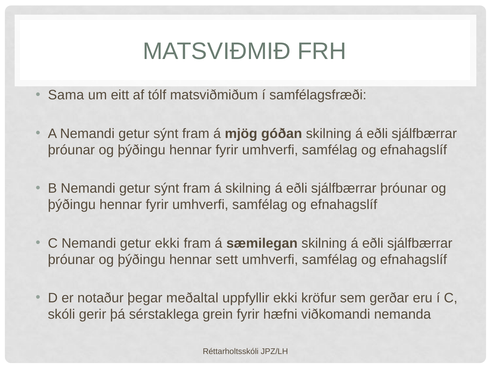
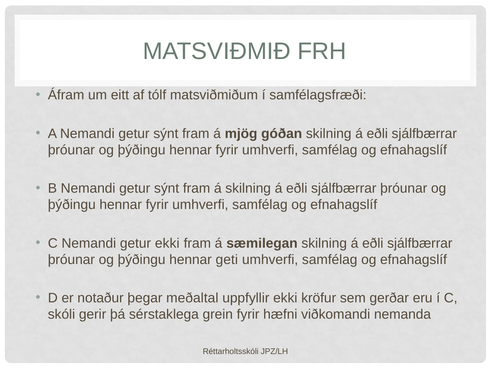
Sama: Sama -> Áfram
sett: sett -> geti
